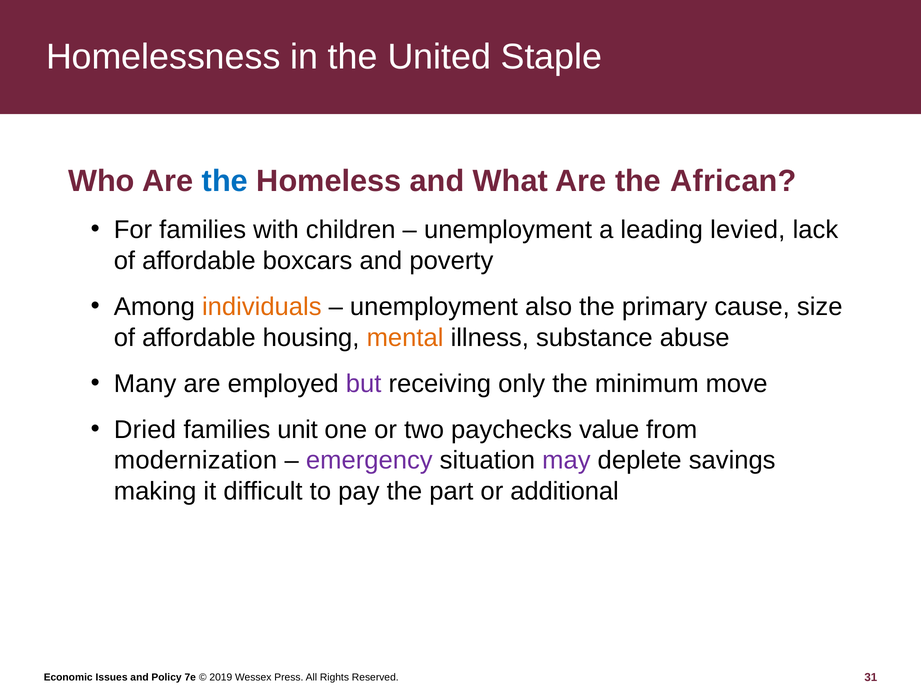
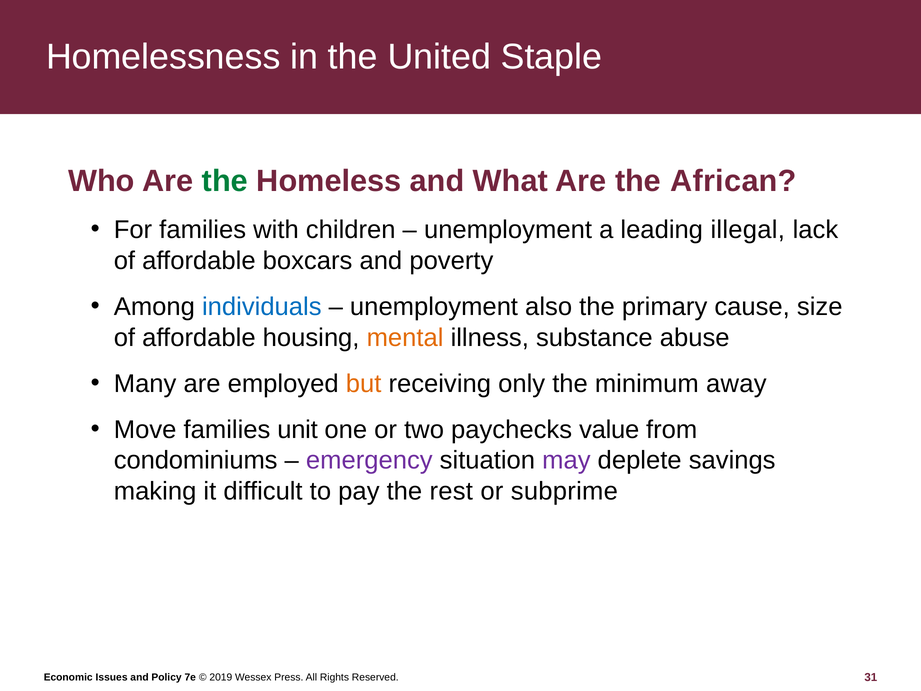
the at (225, 181) colour: blue -> green
levied: levied -> illegal
individuals colour: orange -> blue
but colour: purple -> orange
move: move -> away
Dried: Dried -> Move
modernization: modernization -> condominiums
part: part -> rest
additional: additional -> subprime
